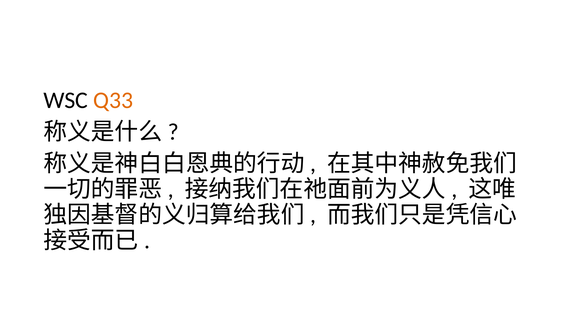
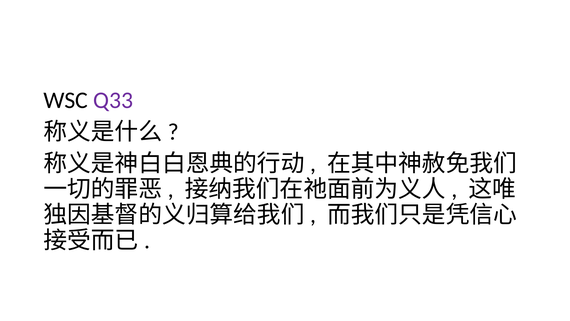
Q33 colour: orange -> purple
